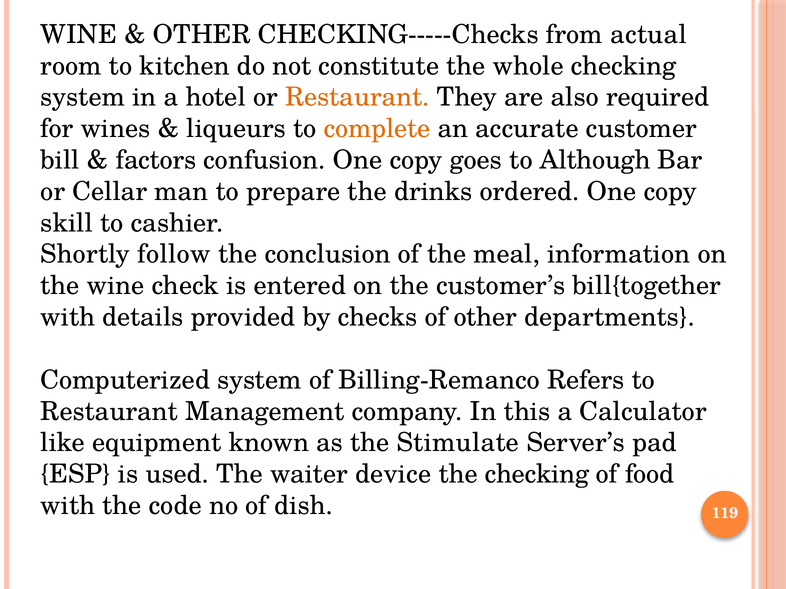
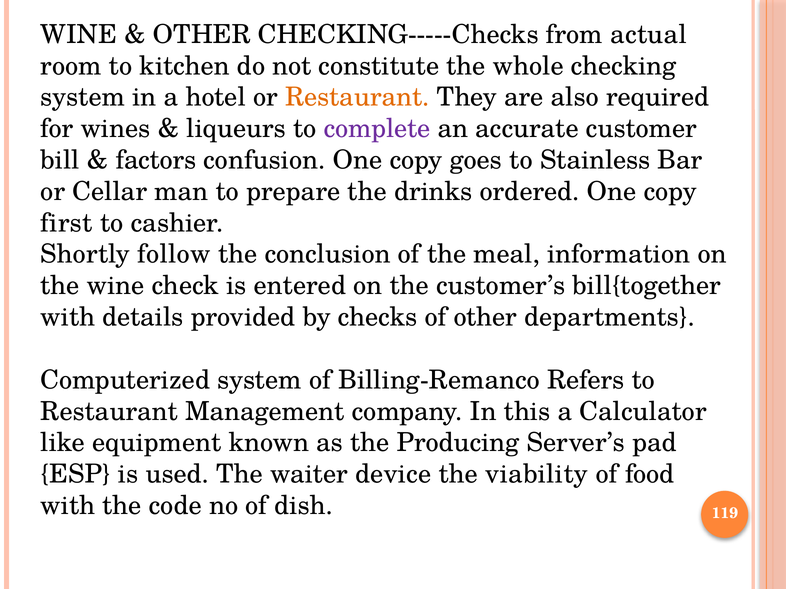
complete colour: orange -> purple
Although: Although -> Stainless
skill: skill -> first
Stimulate: Stimulate -> Producing
the checking: checking -> viability
